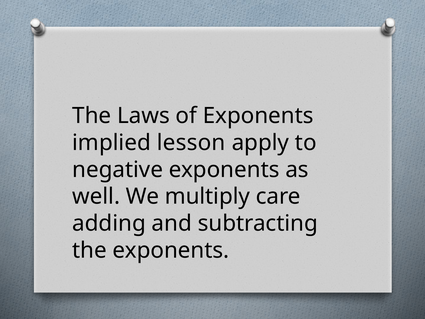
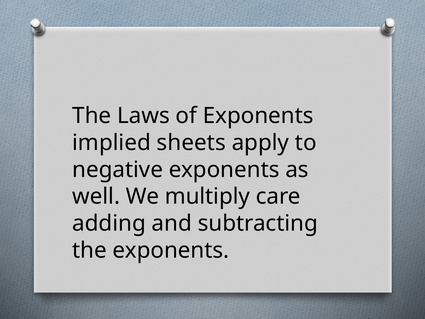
lesson: lesson -> sheets
